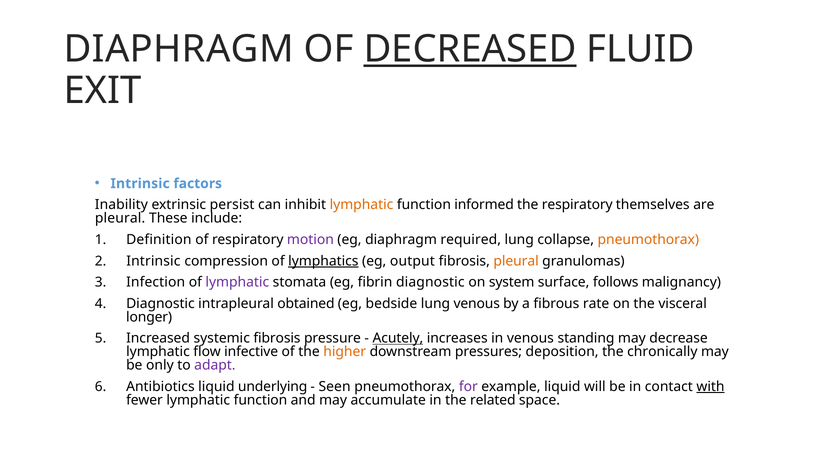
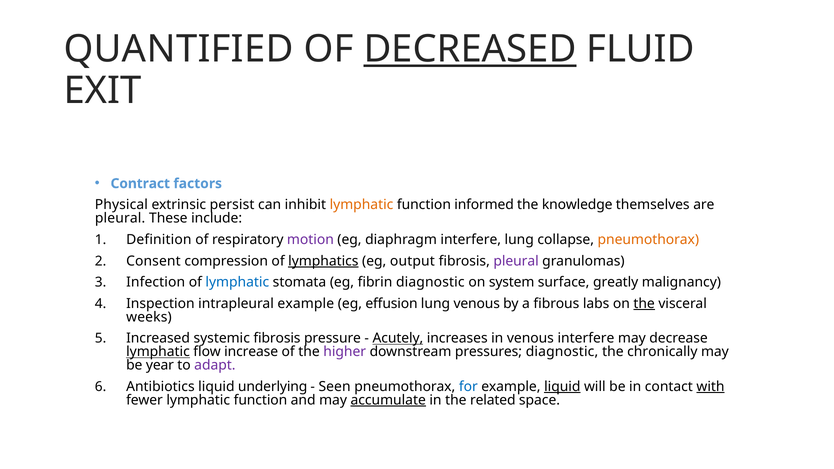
DIAPHRAGM at (179, 49): DIAPHRAGM -> QUANTIFIED
Intrinsic at (140, 184): Intrinsic -> Contract
Inability: Inability -> Physical
the respiratory: respiratory -> knowledge
diaphragm required: required -> interfere
Intrinsic at (153, 261): Intrinsic -> Consent
pleural at (516, 261) colour: orange -> purple
lymphatic at (237, 282) colour: purple -> blue
follows: follows -> greatly
Diagnostic at (160, 304): Diagnostic -> Inspection
intrapleural obtained: obtained -> example
bedside: bedside -> effusion
rate: rate -> labs
the at (644, 304) underline: none -> present
longer: longer -> weeks
venous standing: standing -> interfere
lymphatic at (158, 352) underline: none -> present
infective: infective -> increase
higher colour: orange -> purple
pressures deposition: deposition -> diagnostic
only: only -> year
for colour: purple -> blue
liquid at (562, 387) underline: none -> present
accumulate underline: none -> present
